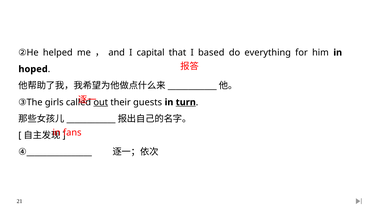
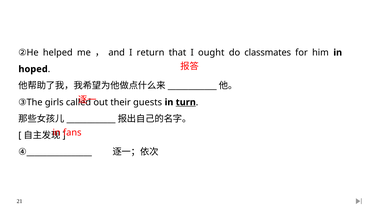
capital: capital -> return
based: based -> ought
everything: everything -> classmates
out underline: present -> none
